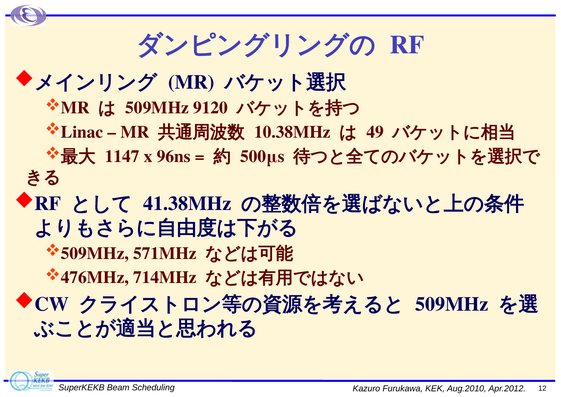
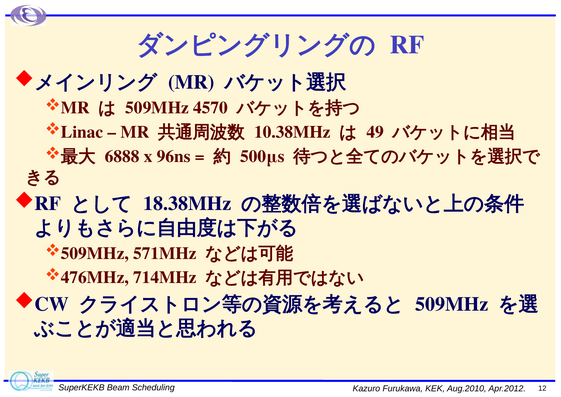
9120: 9120 -> 4570
1147: 1147 -> 6888
41.38MHz: 41.38MHz -> 18.38MHz
